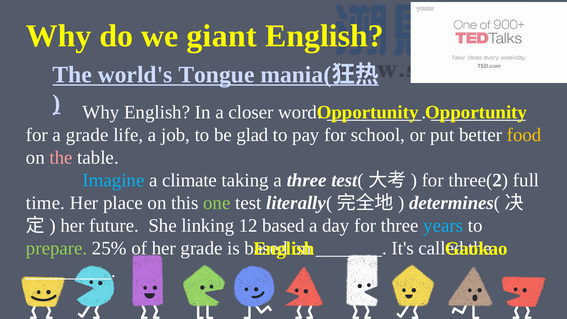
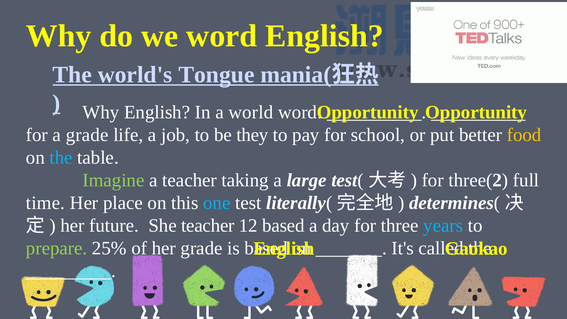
we giant: giant -> word
closer: closer -> world
glad: glad -> they
the at (61, 158) colour: pink -> light blue
Imagine colour: light blue -> light green
a climate: climate -> teacher
a three: three -> large
one colour: light green -> light blue
She linking: linking -> teacher
